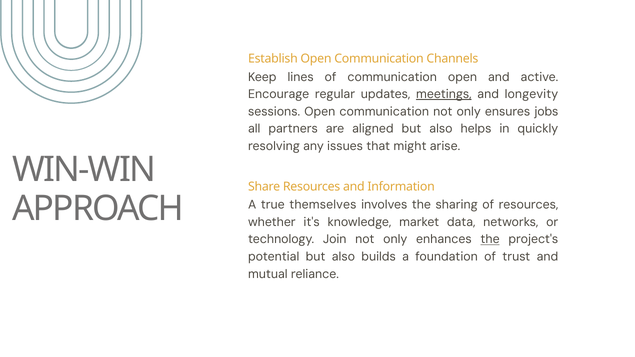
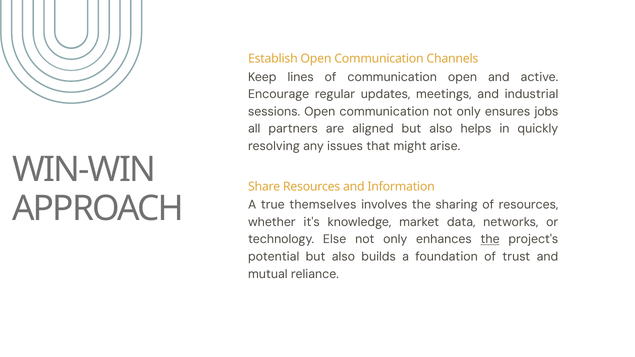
meetings underline: present -> none
longevity: longevity -> industrial
Join: Join -> Else
